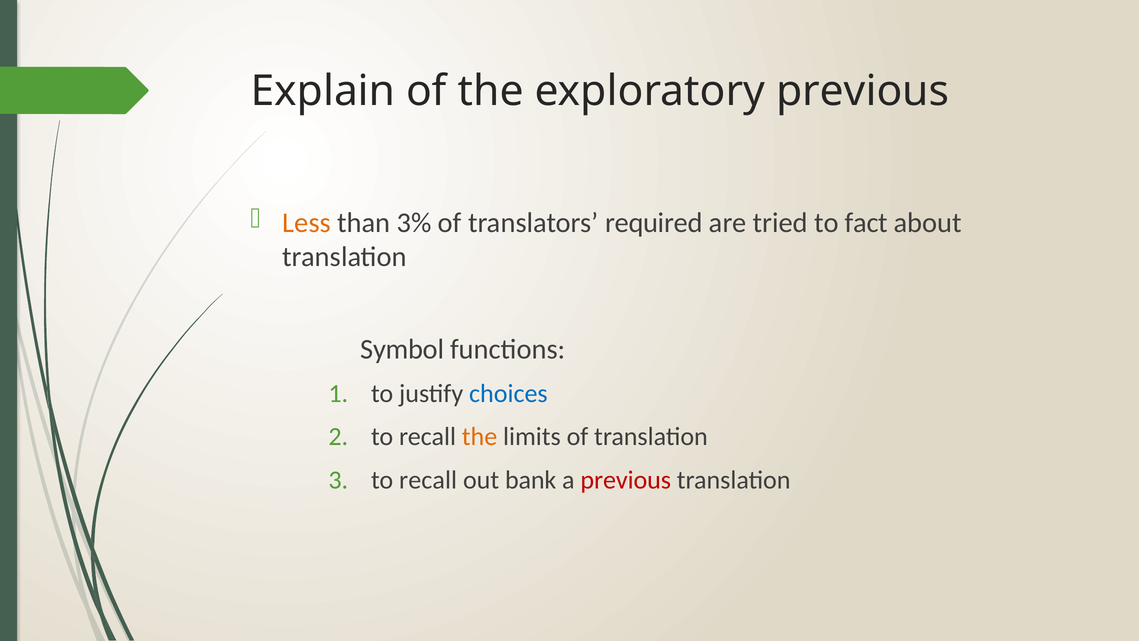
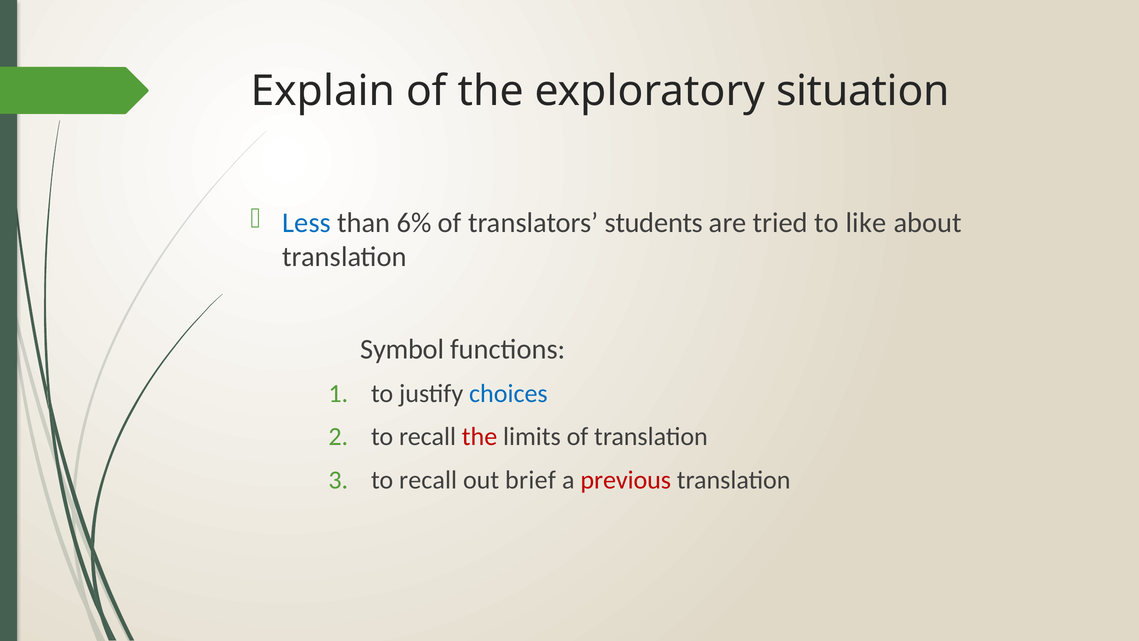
exploratory previous: previous -> situation
Less colour: orange -> blue
3%: 3% -> 6%
required: required -> students
fact: fact -> like
the at (480, 437) colour: orange -> red
bank: bank -> brief
